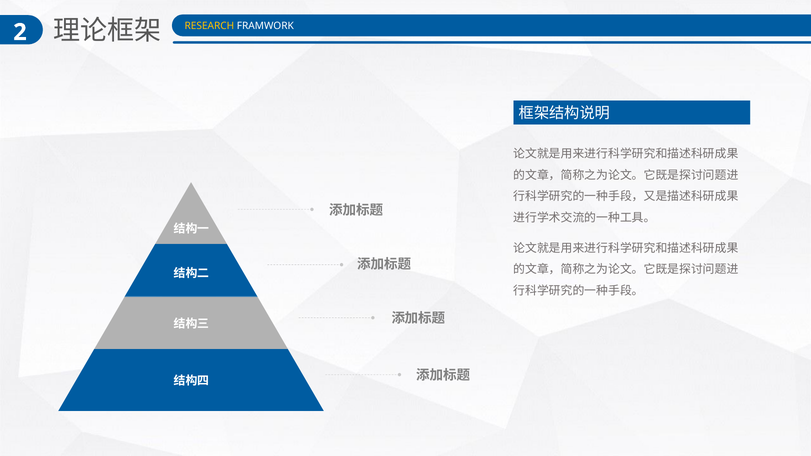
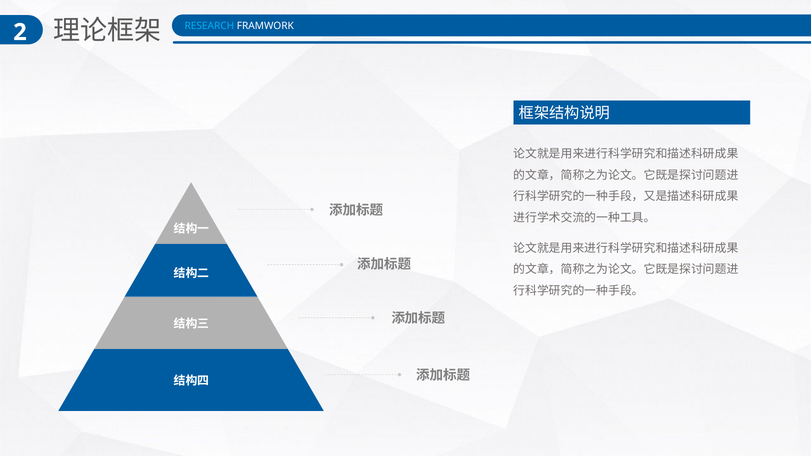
RESEARCH colour: yellow -> light blue
